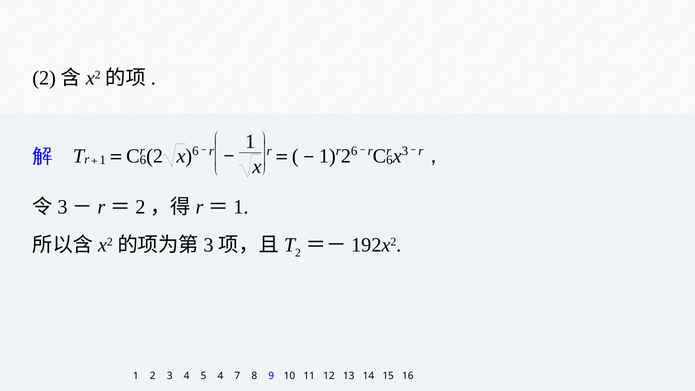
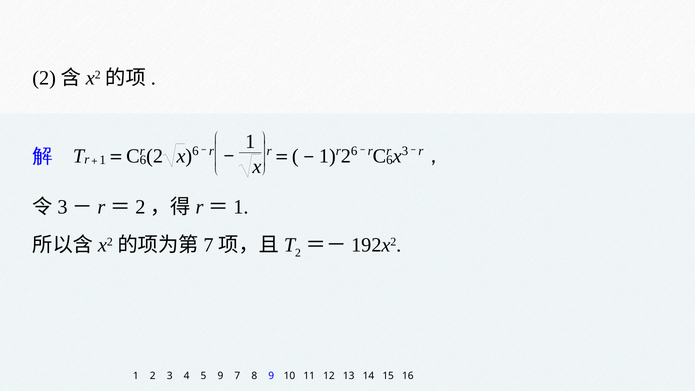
3 at (208, 245): 3 -> 7
5 4: 4 -> 9
